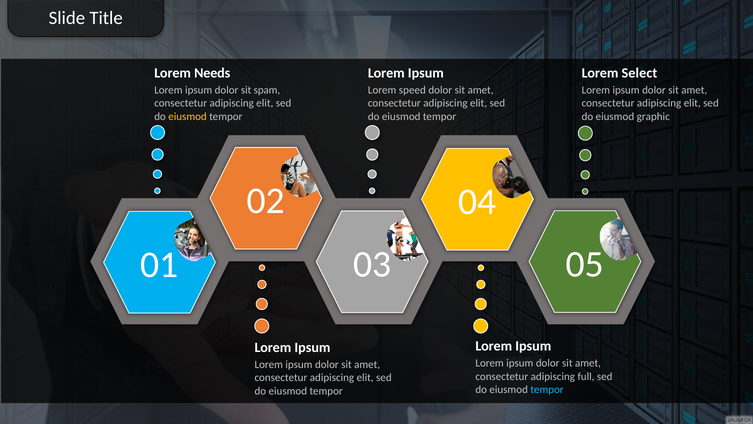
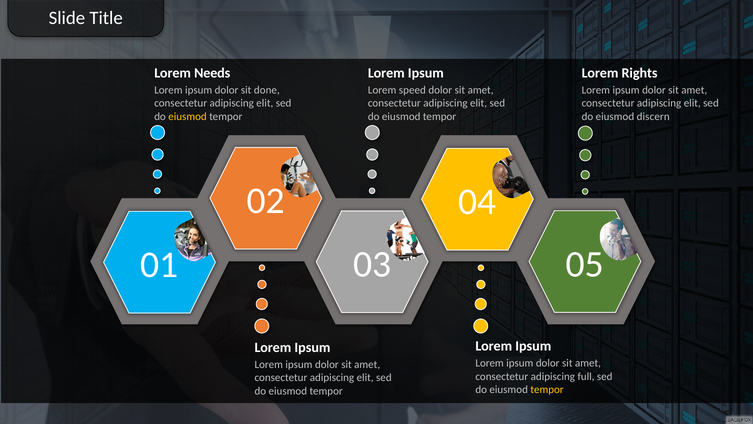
Select: Select -> Rights
spam: spam -> done
graphic: graphic -> discern
tempor at (547, 389) colour: light blue -> yellow
